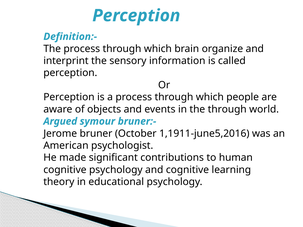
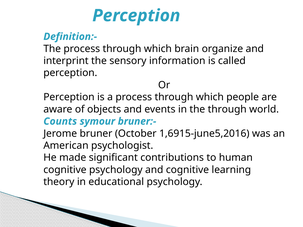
Argued: Argued -> Counts
1,1911-june5,2016: 1,1911-june5,2016 -> 1,6915-june5,2016
